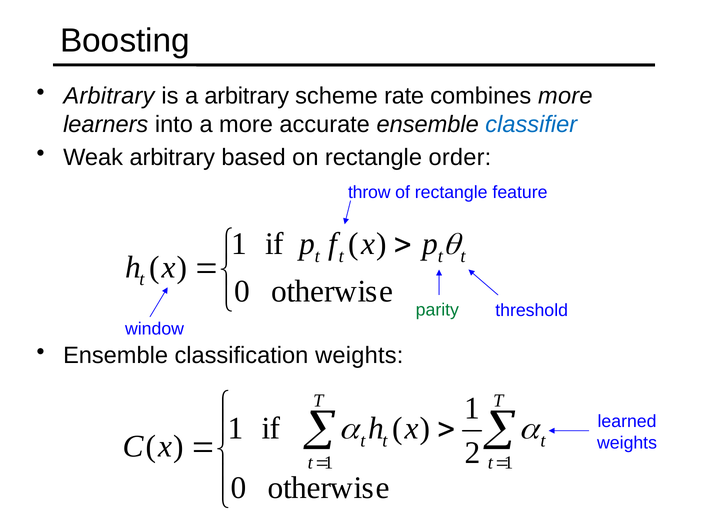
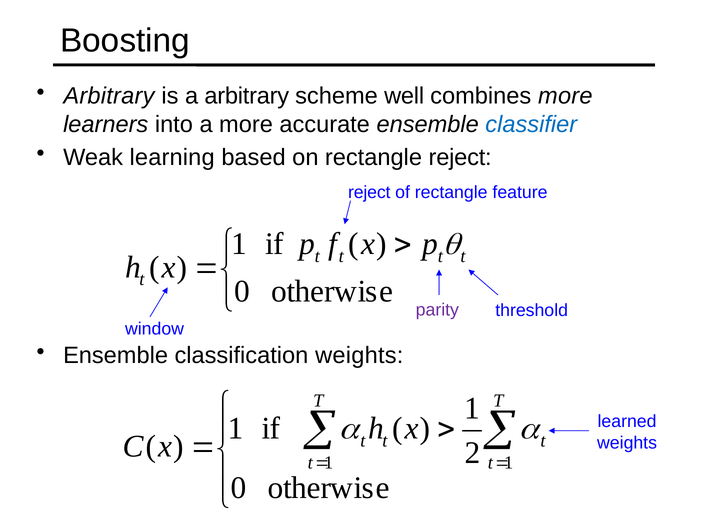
rate: rate -> well
Weak arbitrary: arbitrary -> learning
rectangle order: order -> reject
throw at (369, 192): throw -> reject
parity colour: green -> purple
